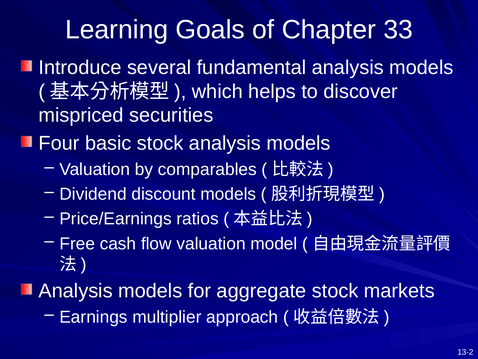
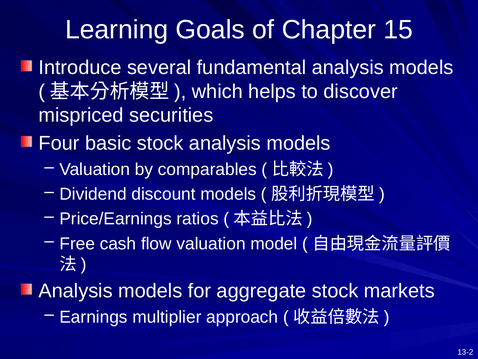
33: 33 -> 15
